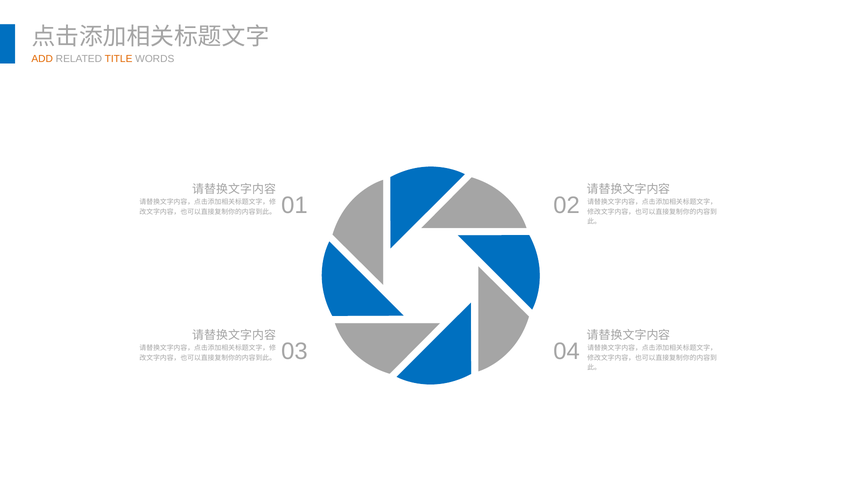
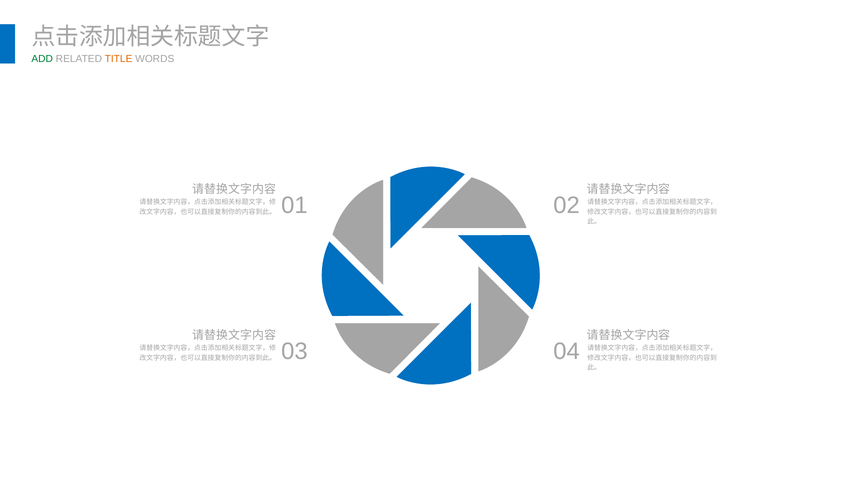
ADD colour: orange -> green
